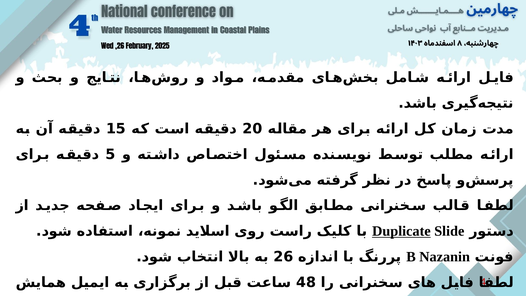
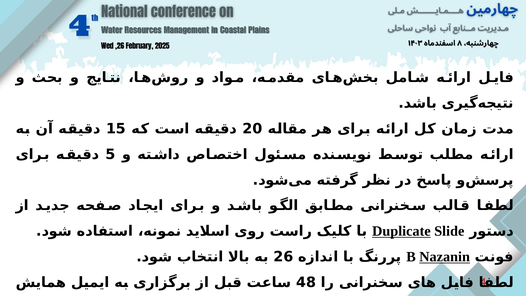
Nazanin underline: none -> present
